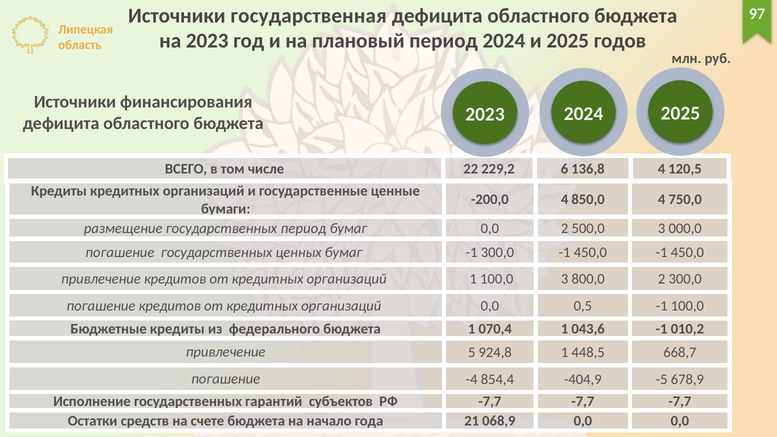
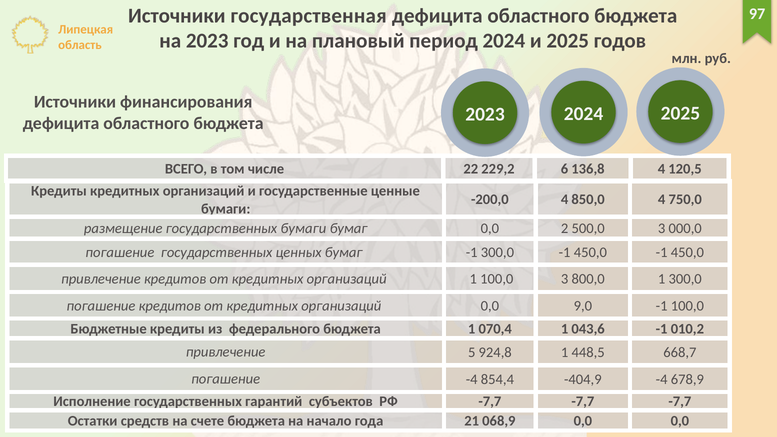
государственных период: период -> бумаги
800,0 2: 2 -> 1
0,5: 0,5 -> 9,0
-404,9 -5: -5 -> -4
